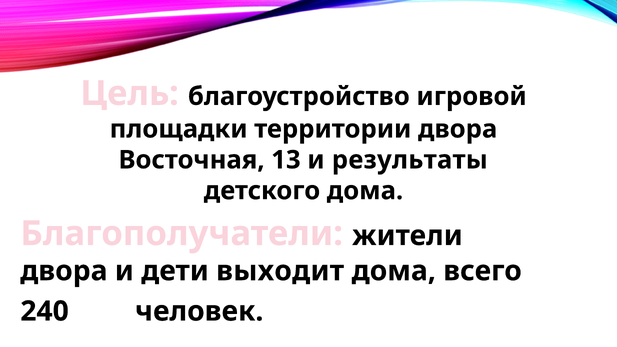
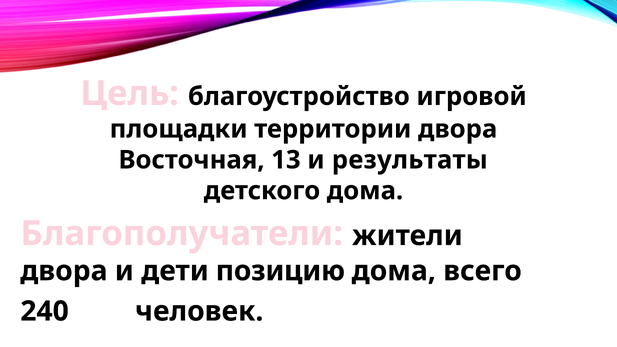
выходит: выходит -> позицию
